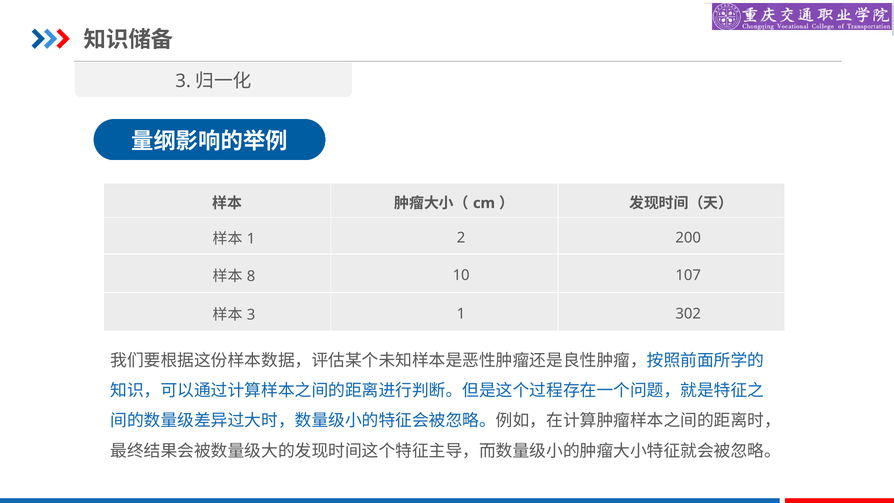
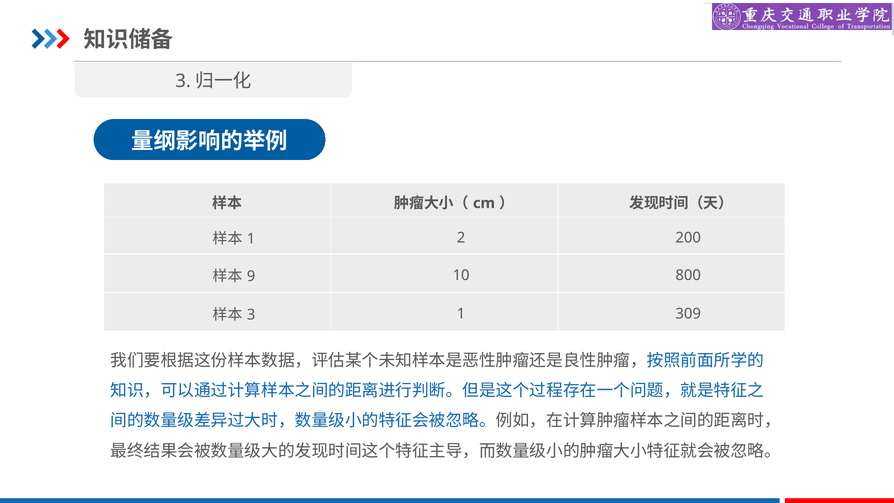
8: 8 -> 9
107: 107 -> 800
302: 302 -> 309
